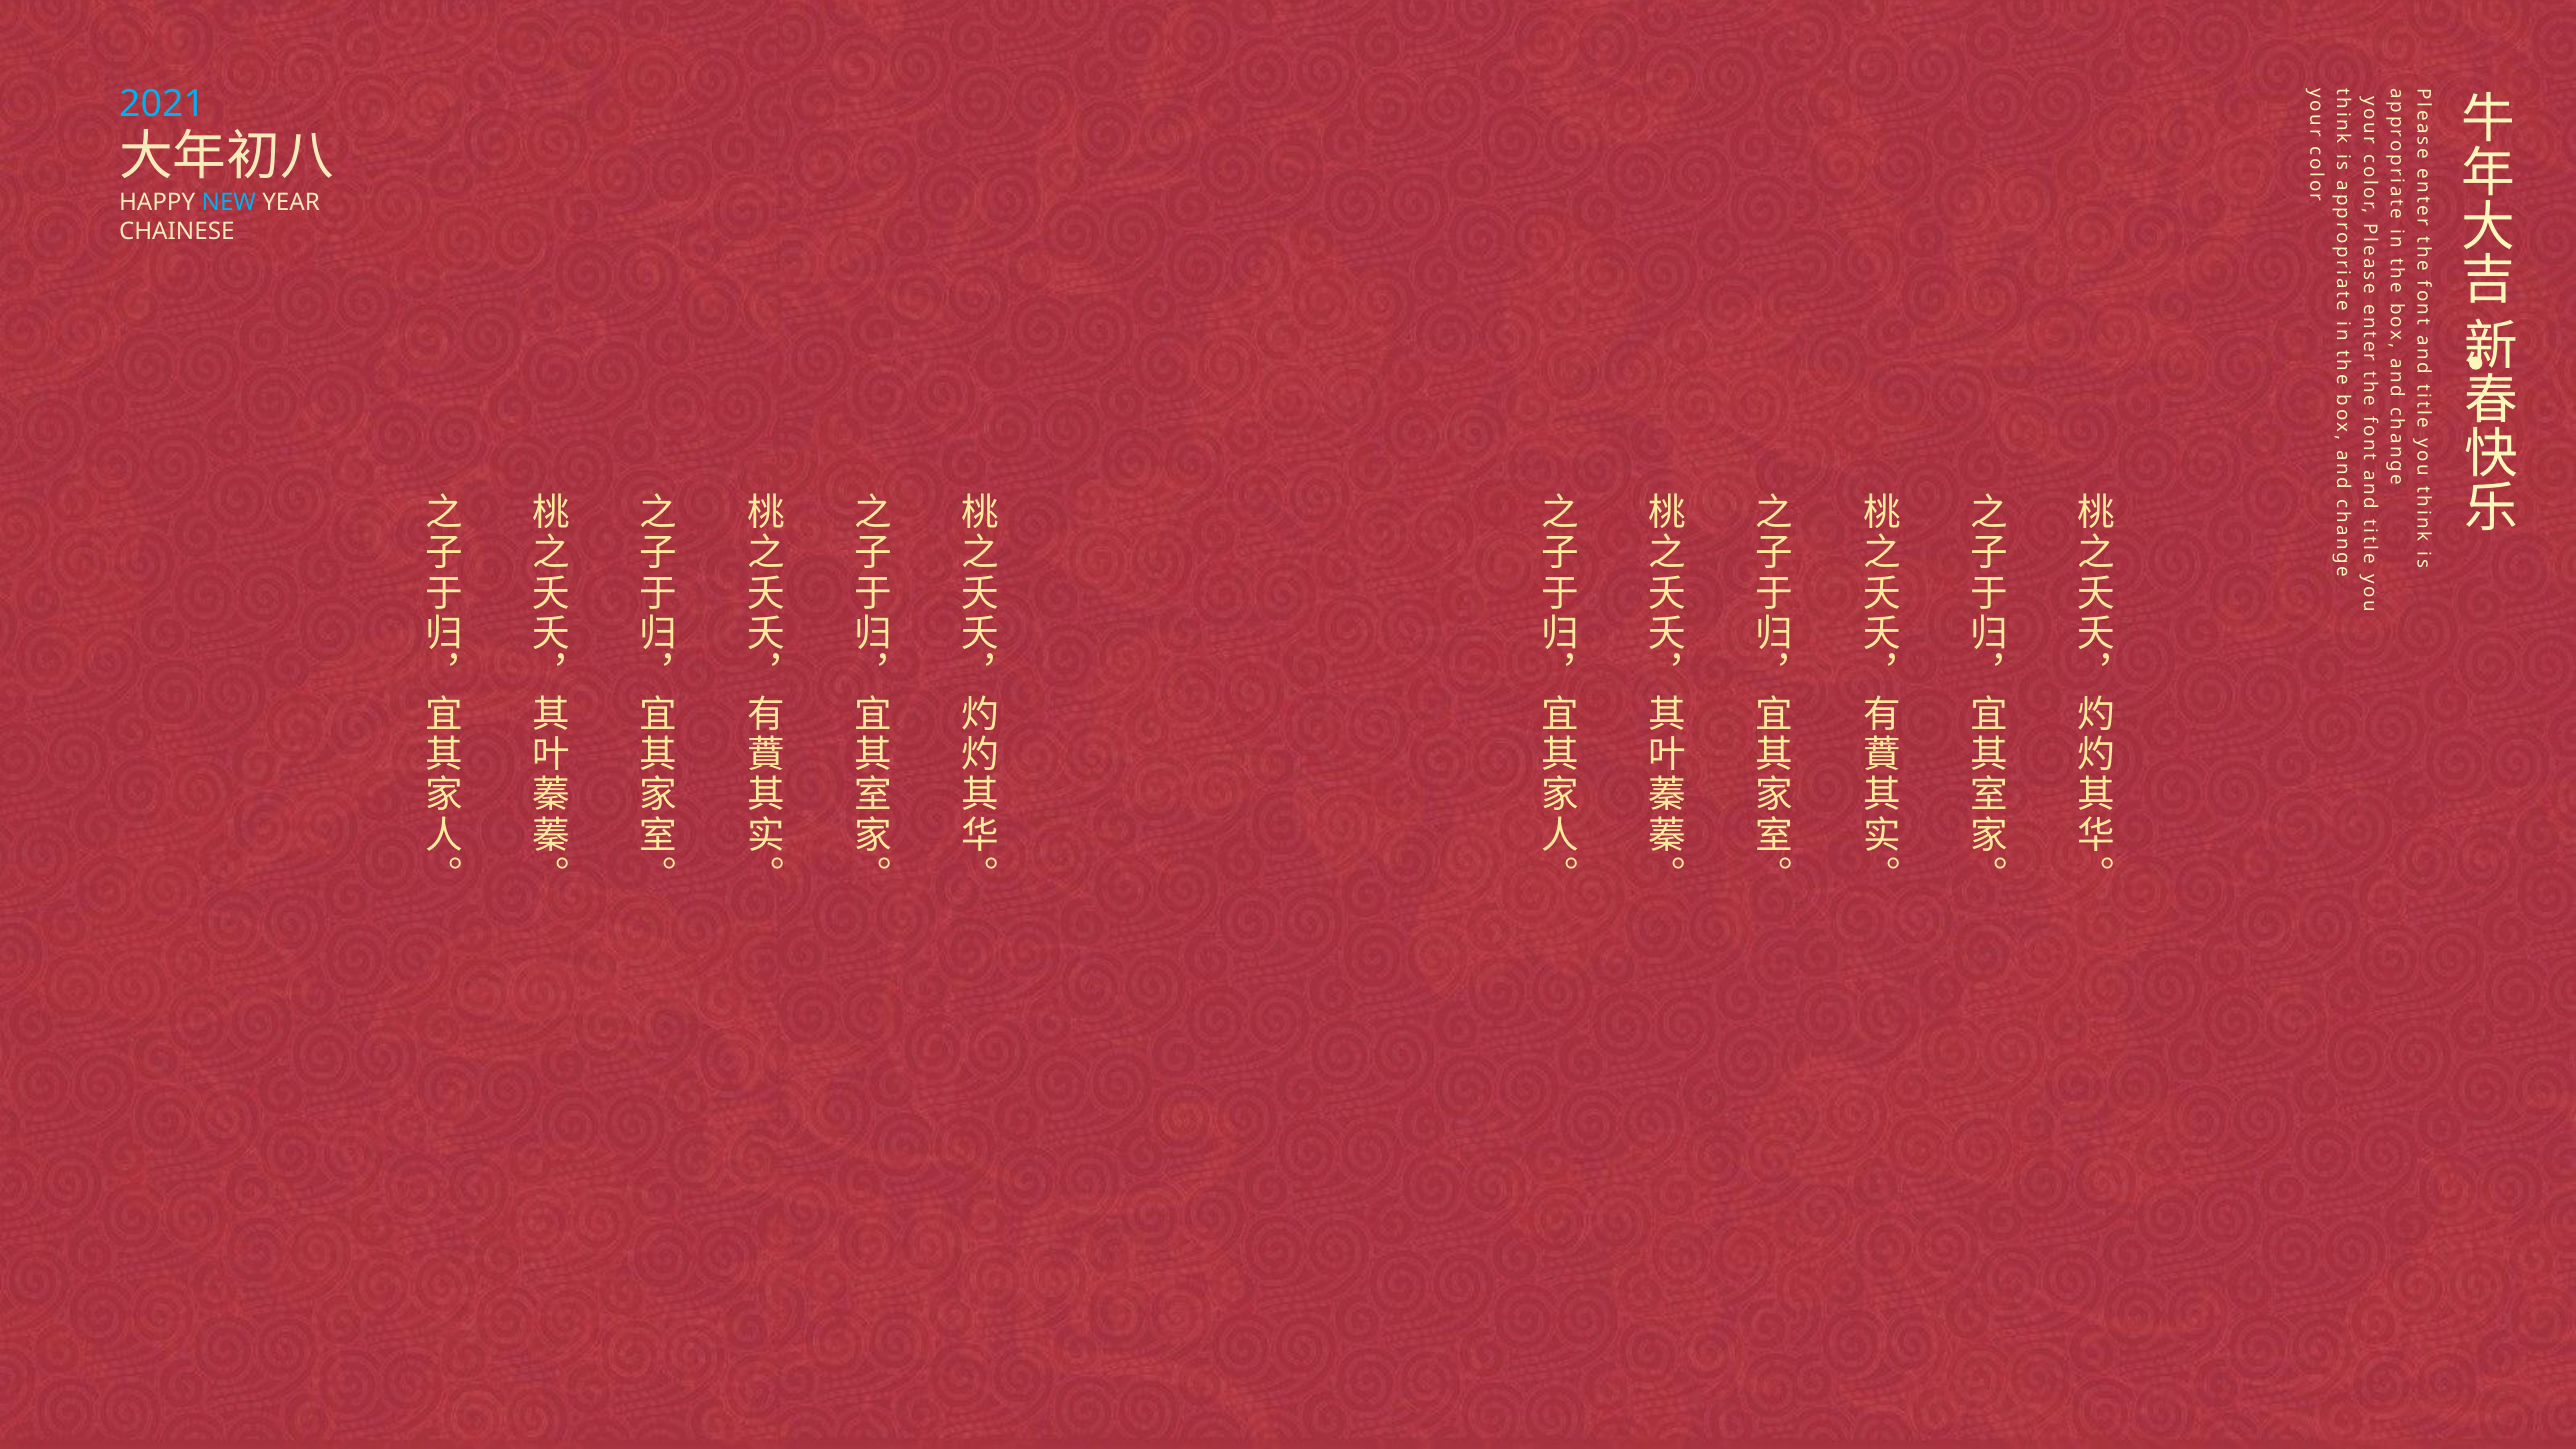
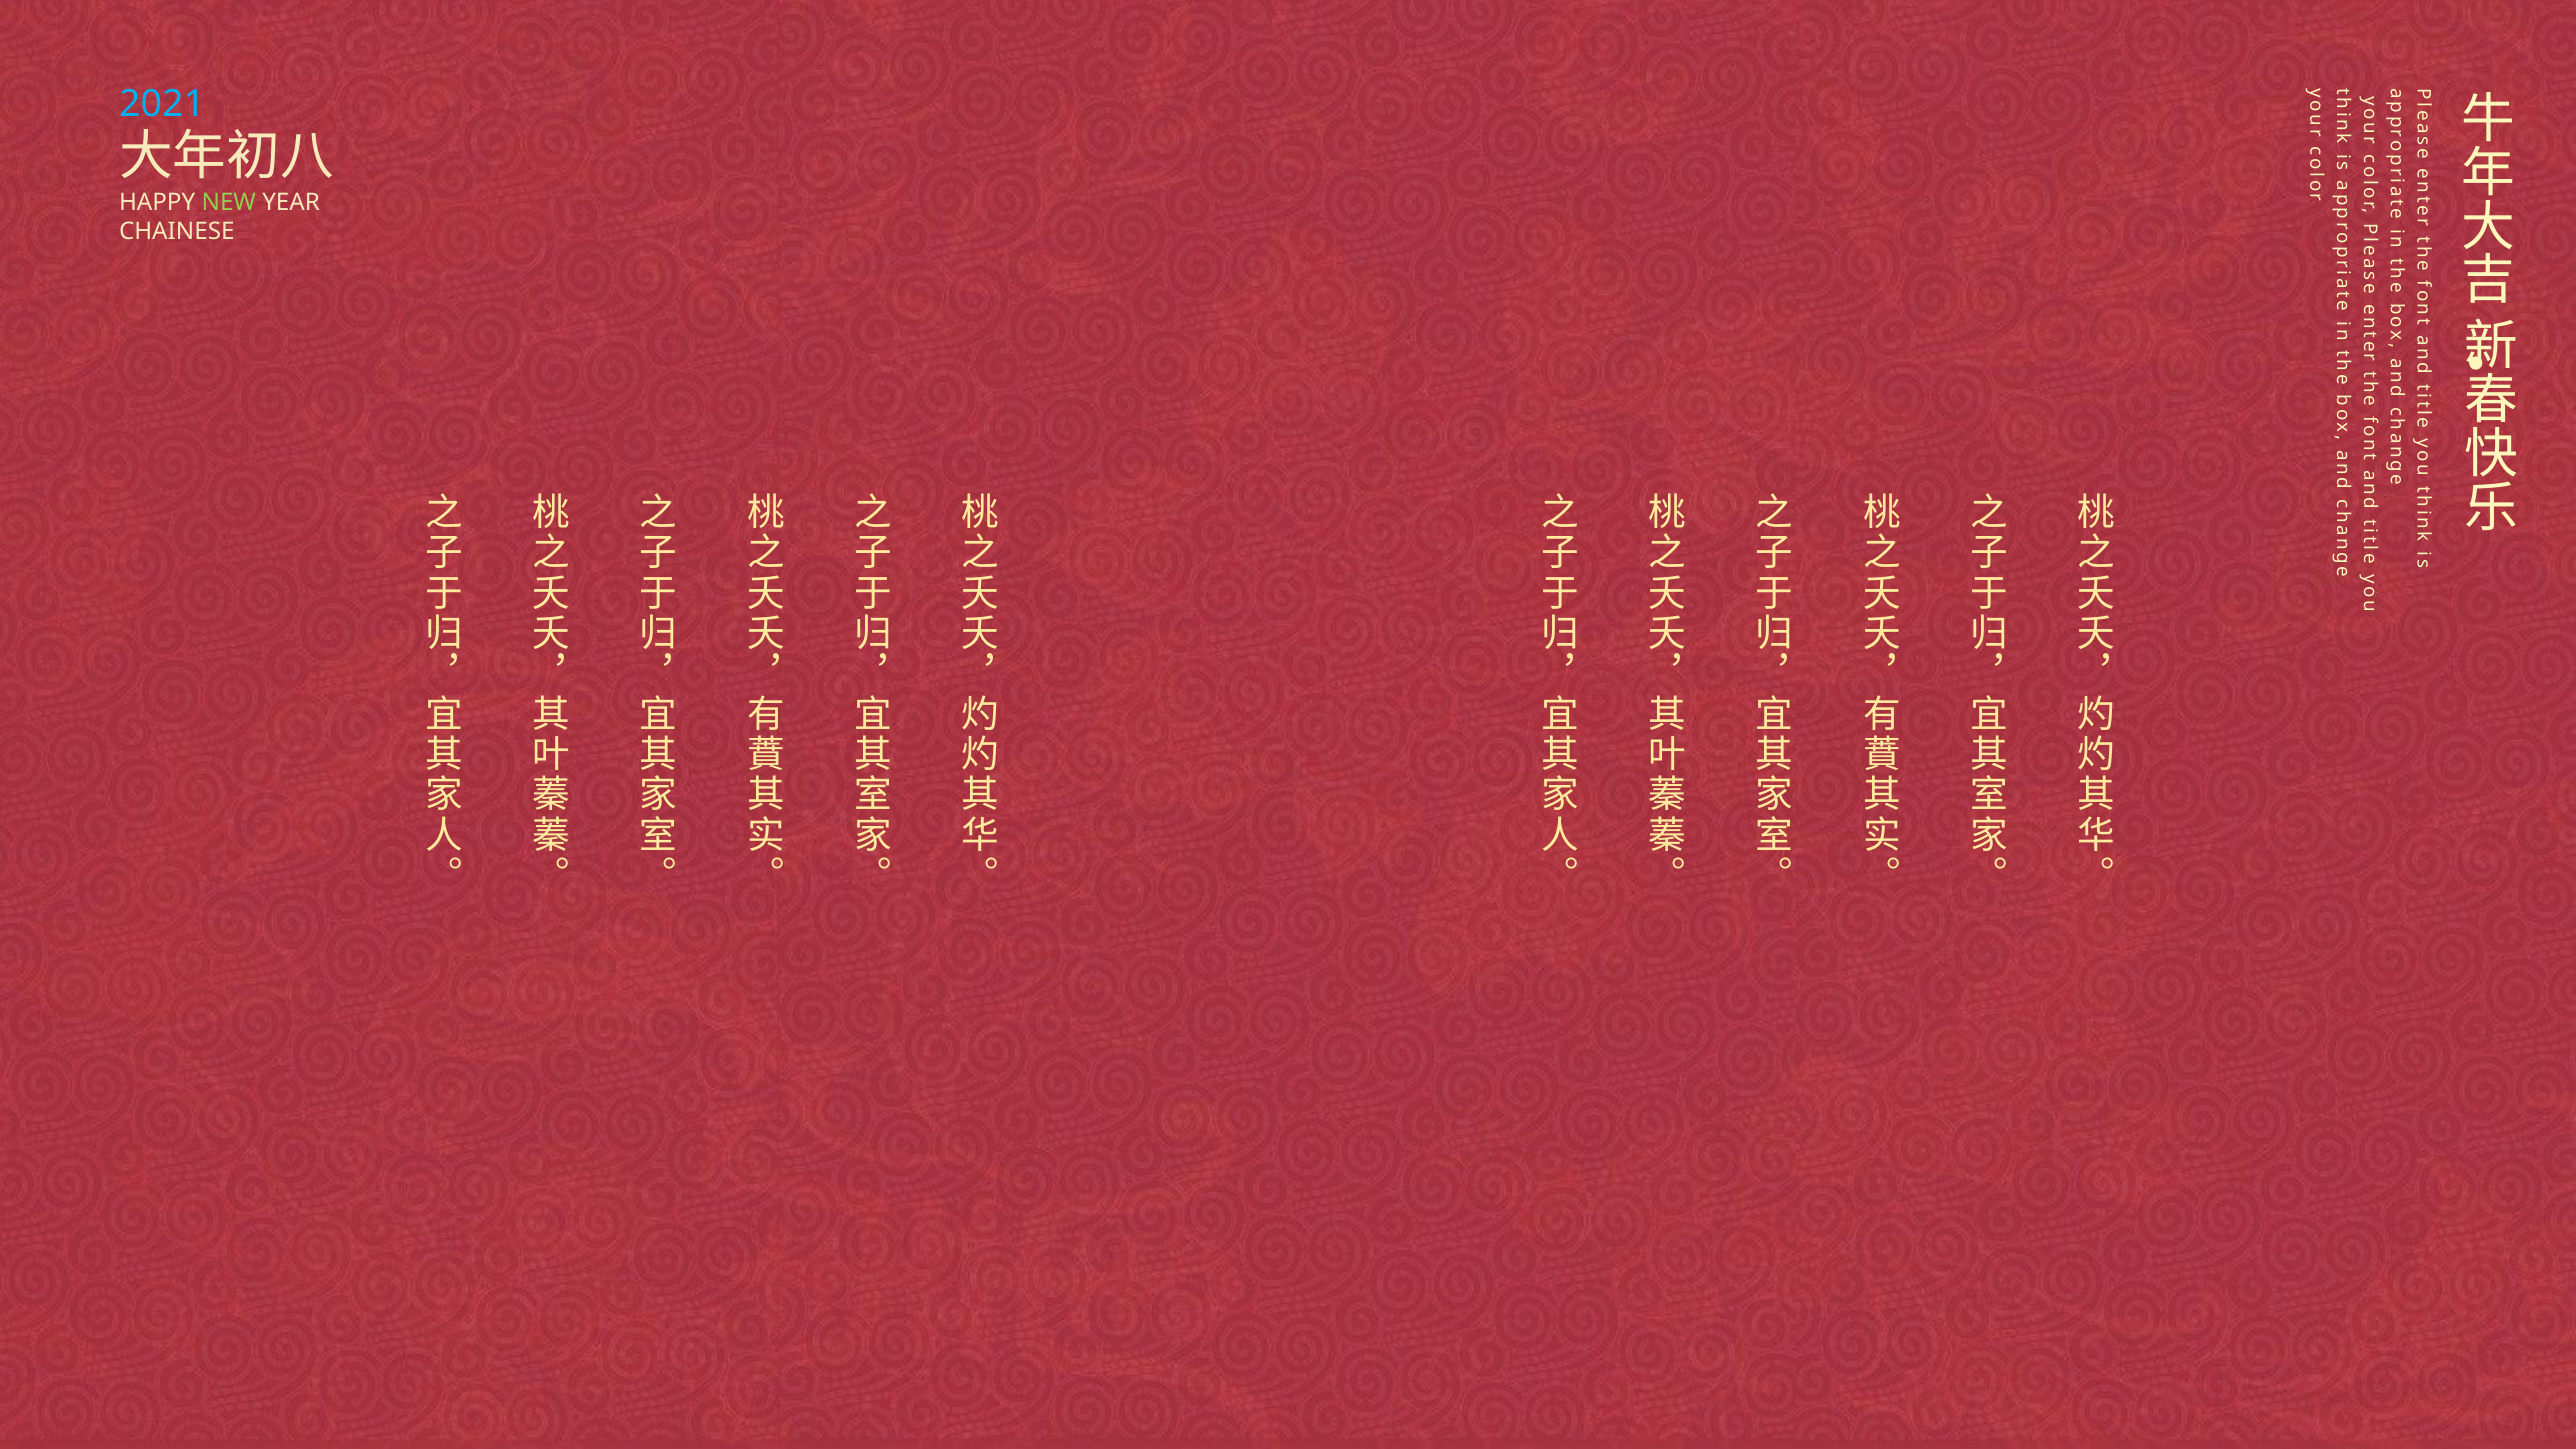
NEW colour: light blue -> light green
